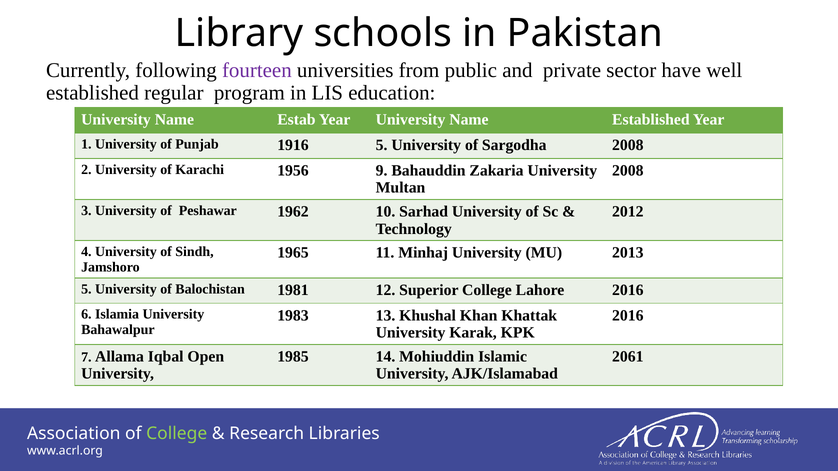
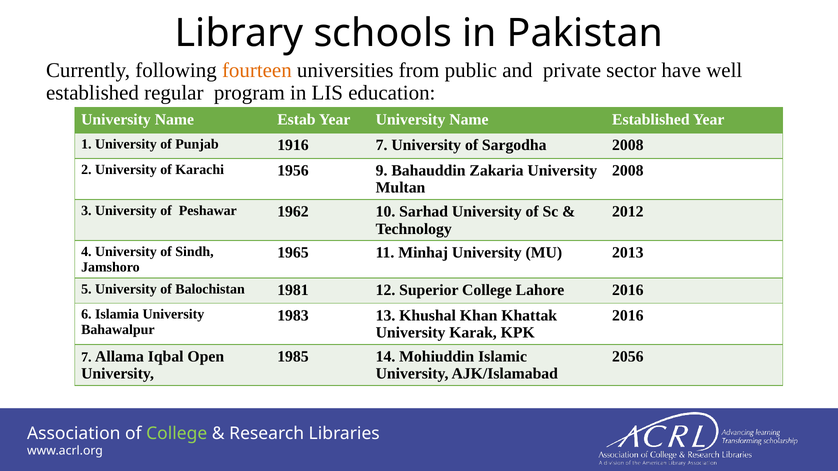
fourteen colour: purple -> orange
1916 5: 5 -> 7
2061: 2061 -> 2056
